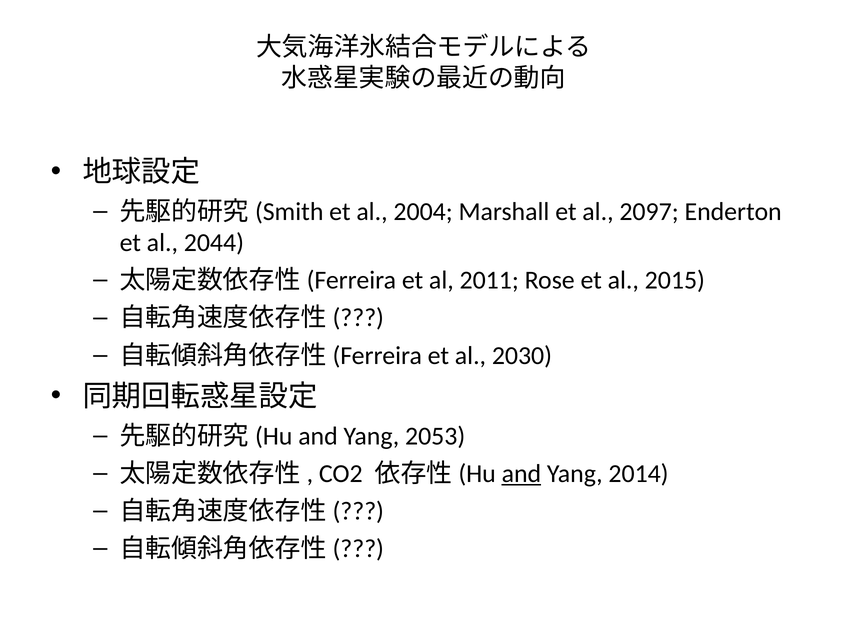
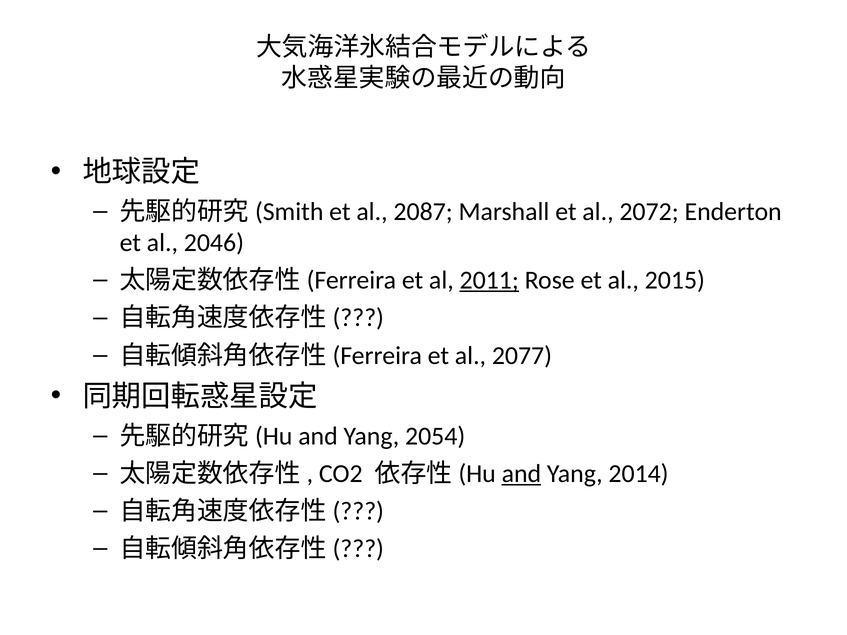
2004: 2004 -> 2087
2097: 2097 -> 2072
2044: 2044 -> 2046
2011 underline: none -> present
2030: 2030 -> 2077
2053: 2053 -> 2054
